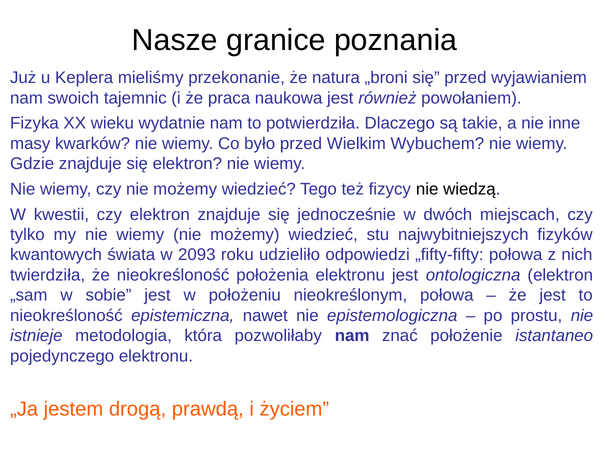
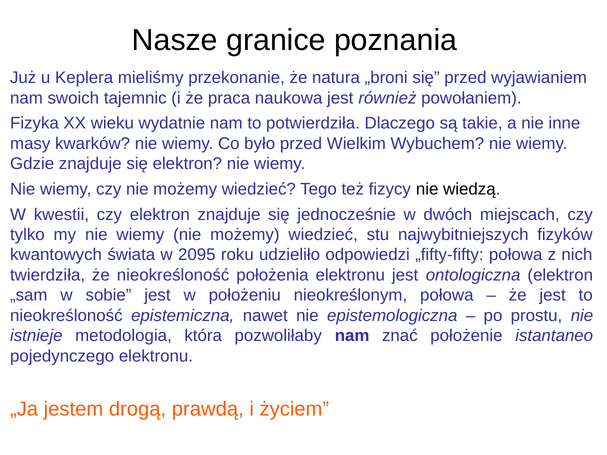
2093: 2093 -> 2095
